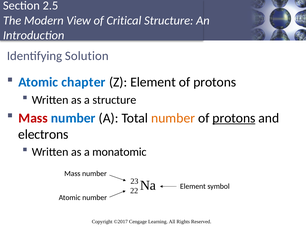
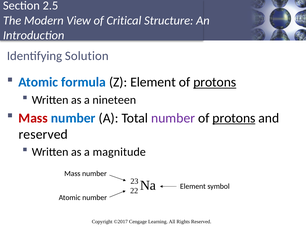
chapter: chapter -> formula
protons at (215, 82) underline: none -> present
a structure: structure -> nineteen
number at (173, 118) colour: orange -> purple
electrons at (43, 134): electrons -> reserved
monatomic: monatomic -> magnitude
